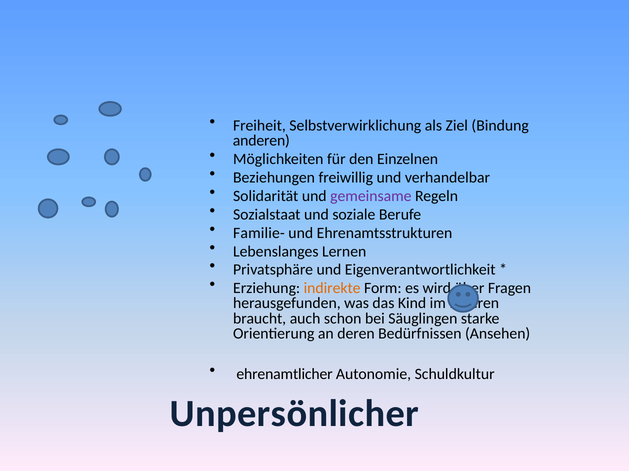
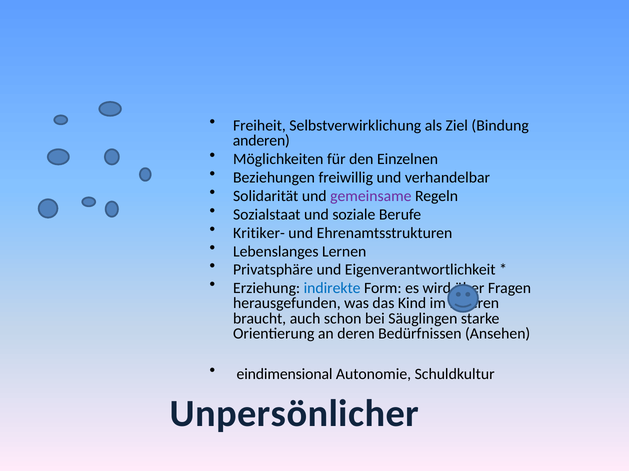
Familie-: Familie- -> Kritiker-
indirekte colour: orange -> blue
ehrenamtlicher: ehrenamtlicher -> eindimensional
